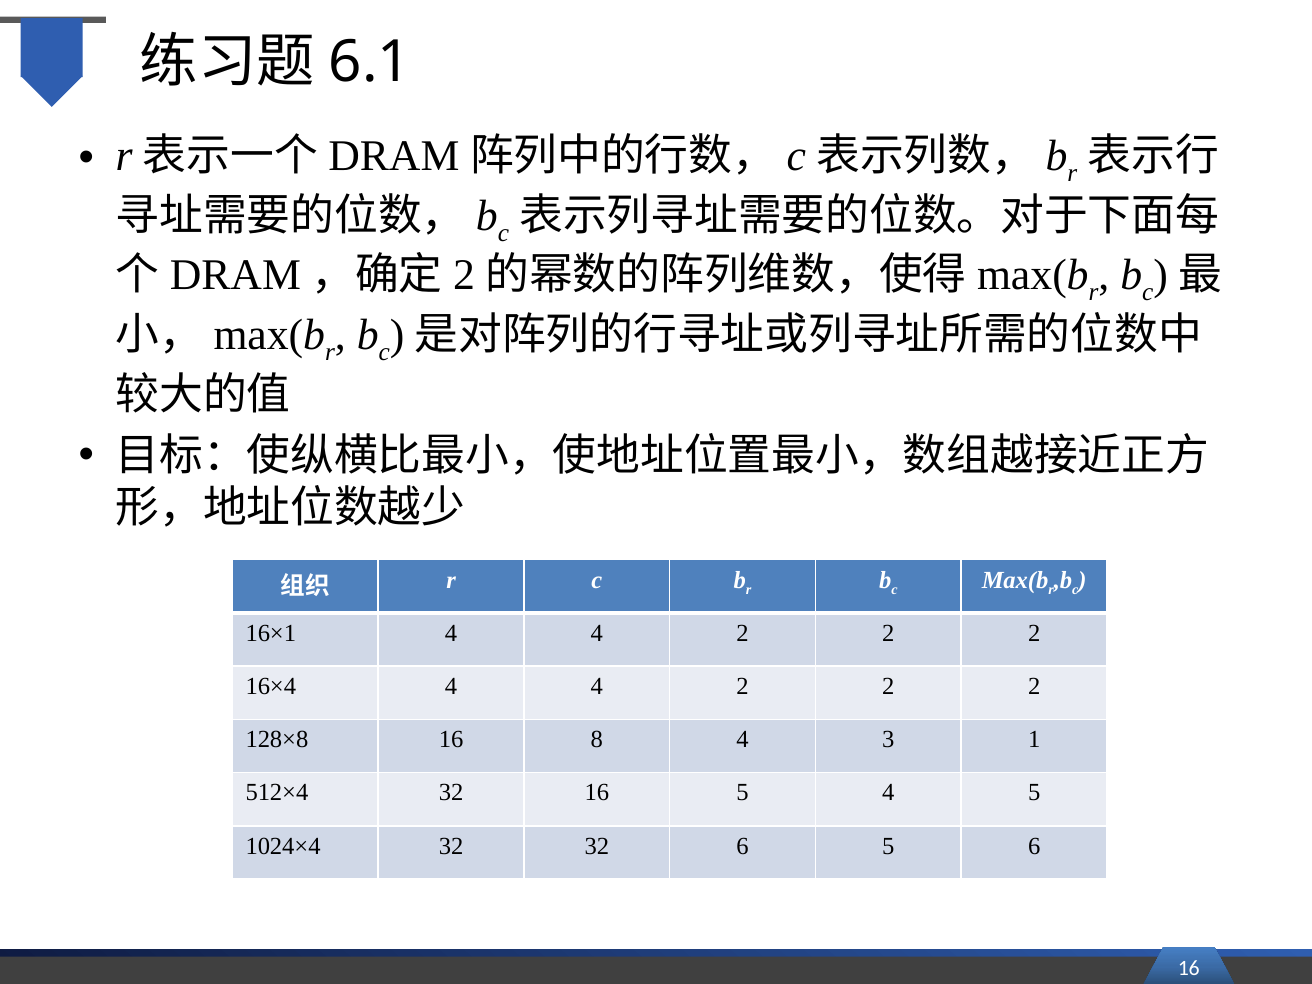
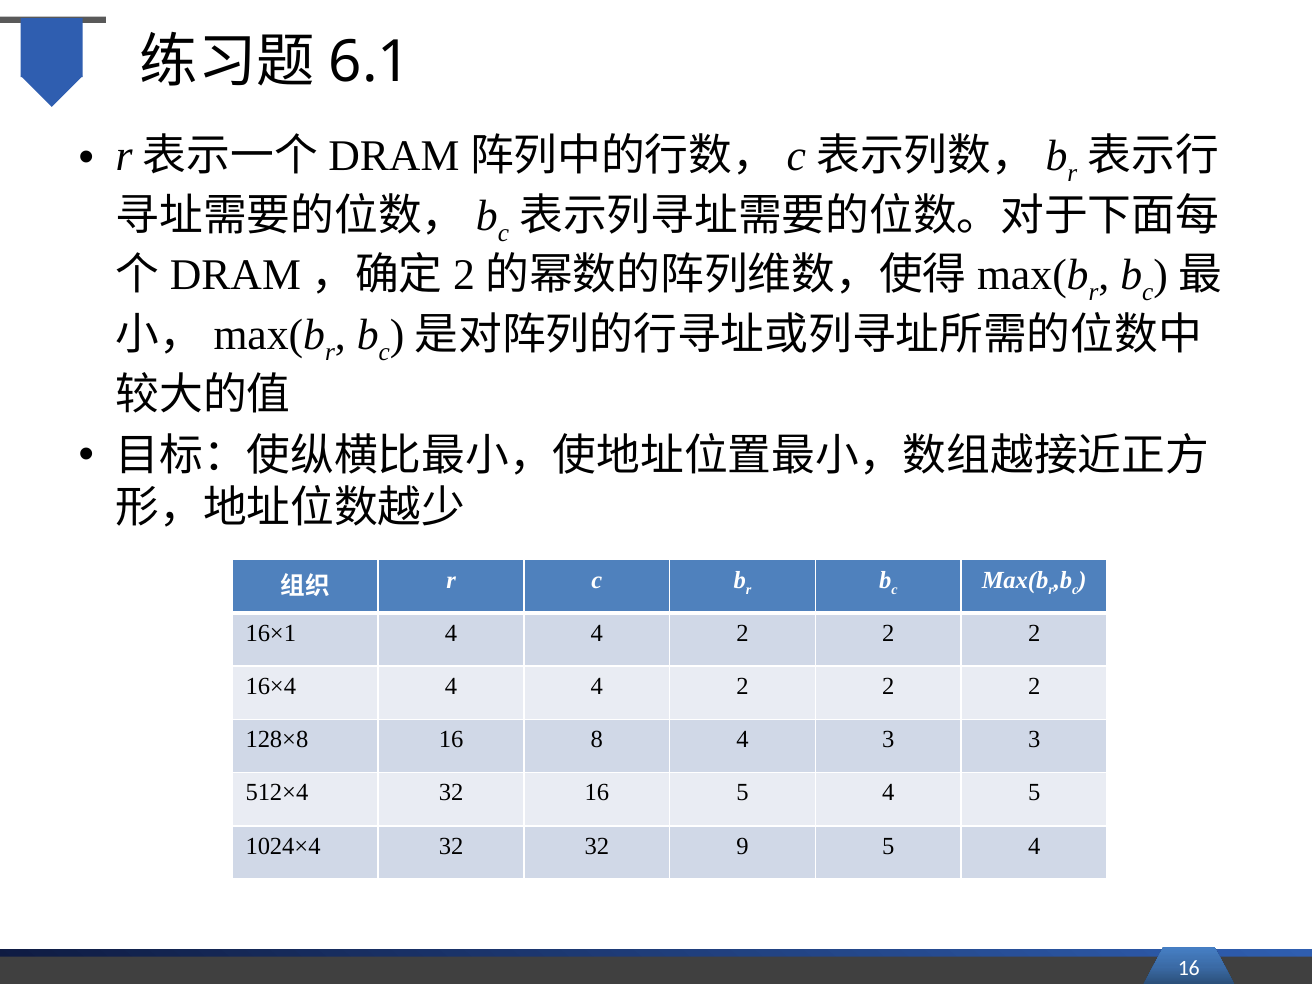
3 1: 1 -> 3
32 6: 6 -> 9
6 at (1034, 846): 6 -> 4
